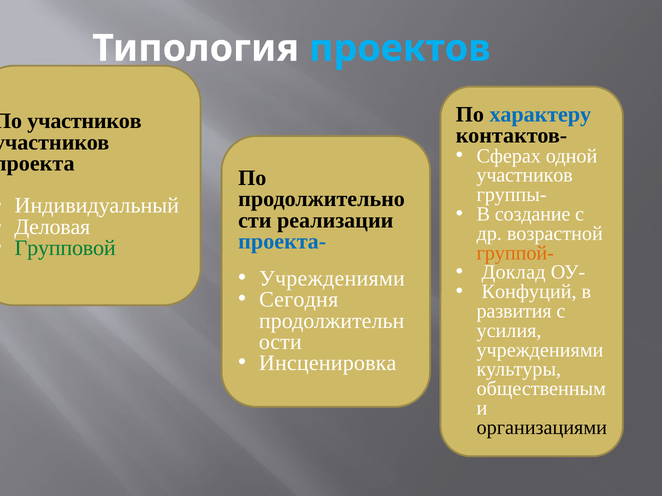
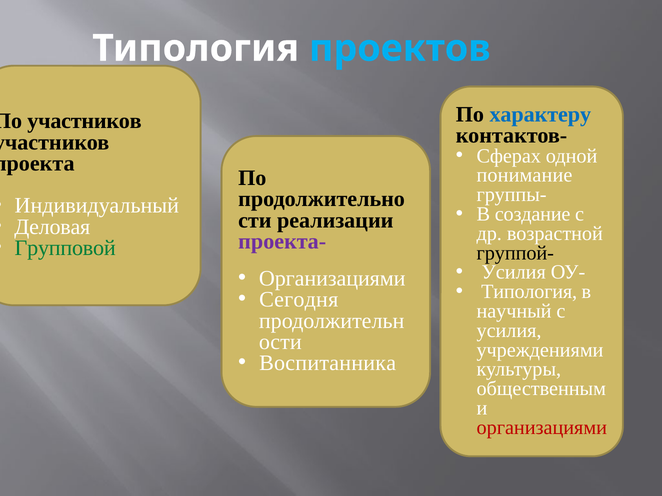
участников at (525, 176): участников -> понимание
проекта- colour: blue -> purple
группой- colour: orange -> black
Доклад at (514, 273): Доклад -> Усилия
Учреждениями at (332, 279): Учреждениями -> Организациями
Конфуций at (529, 292): Конфуций -> Типология
развития: развития -> научный
Инсценировка: Инсценировка -> Воспитанника
организациями at (542, 428) colour: black -> red
